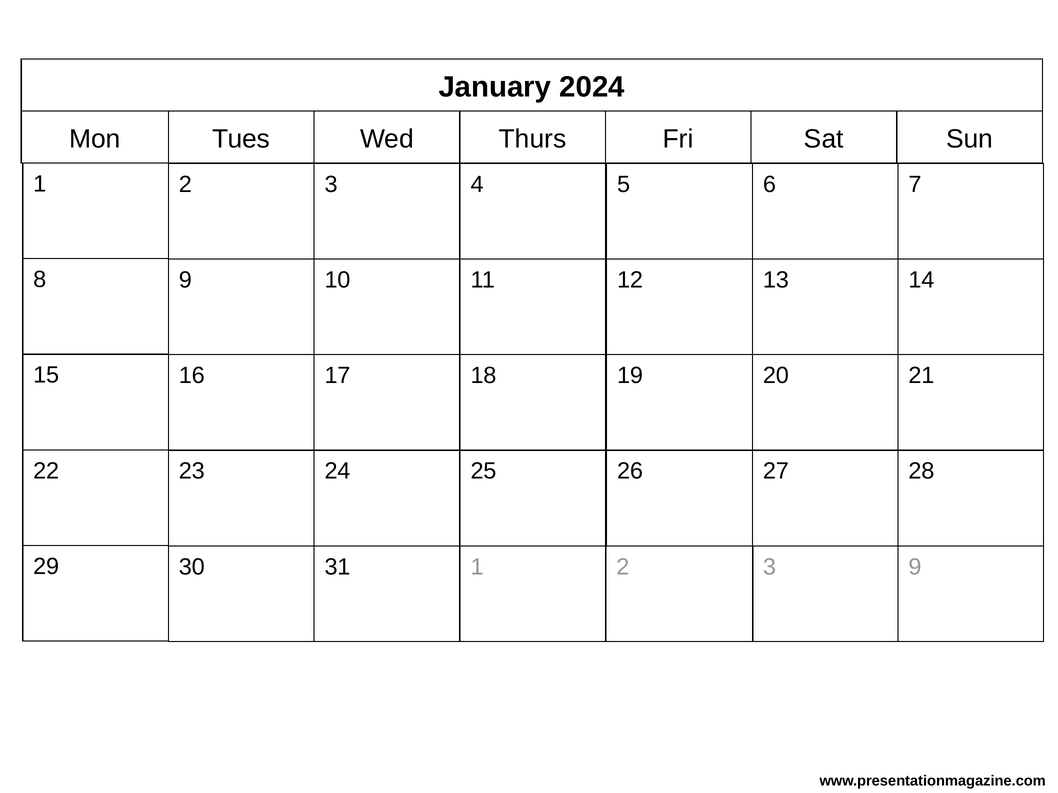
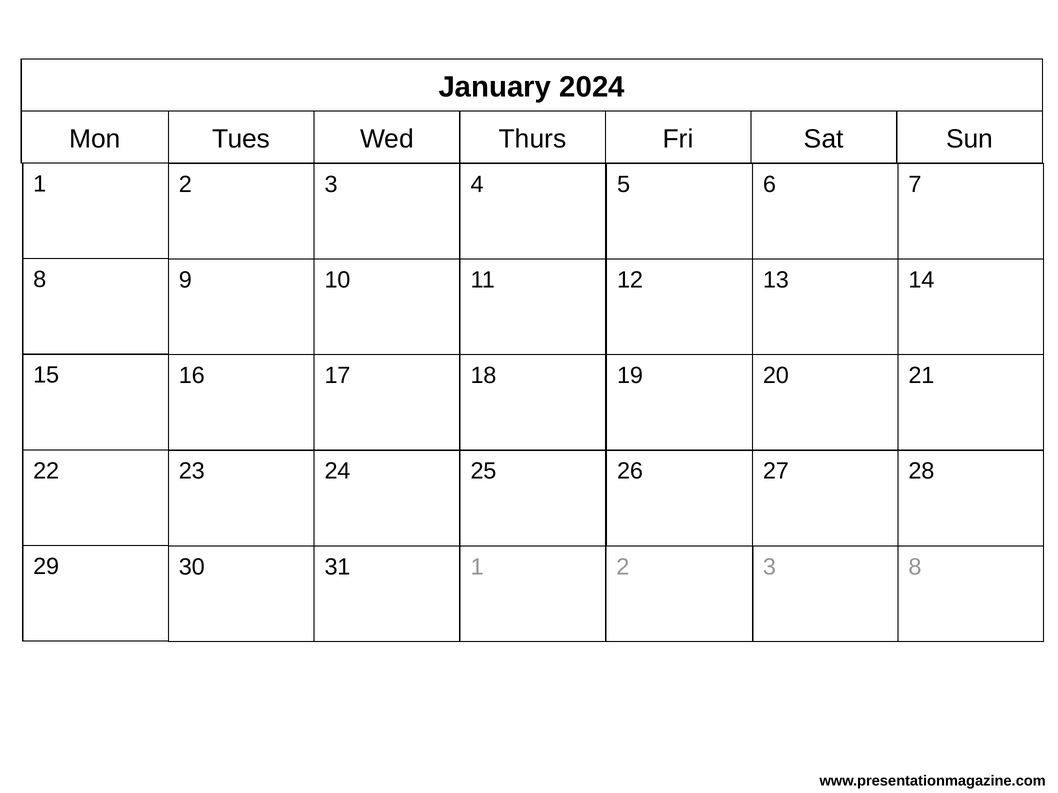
1 9: 9 -> 8
